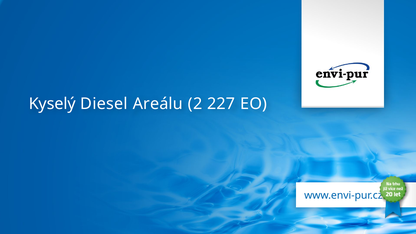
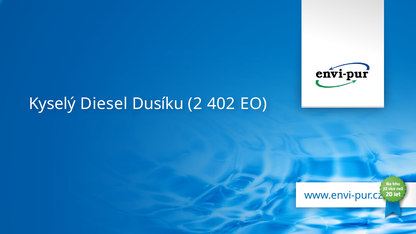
Areálu: Areálu -> Dusíku
227: 227 -> 402
